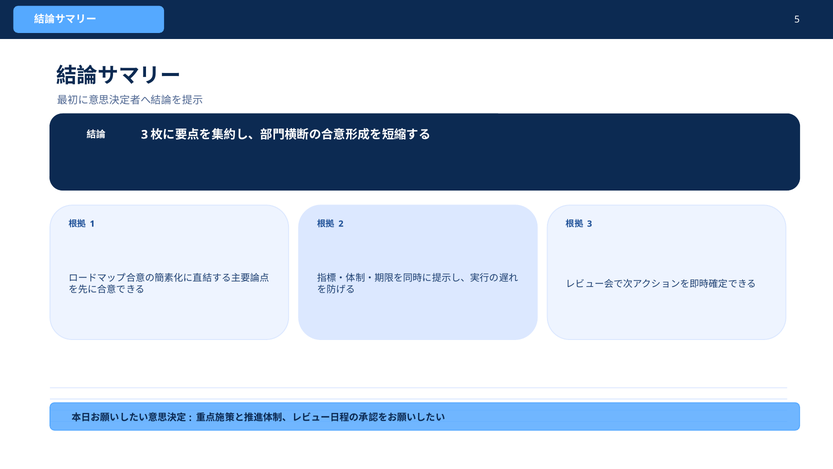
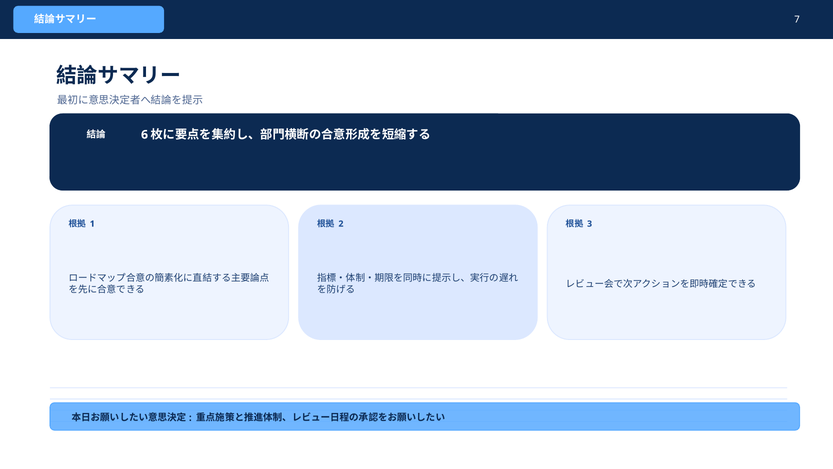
5: 5 -> 7
3 at (145, 135): 3 -> 6
